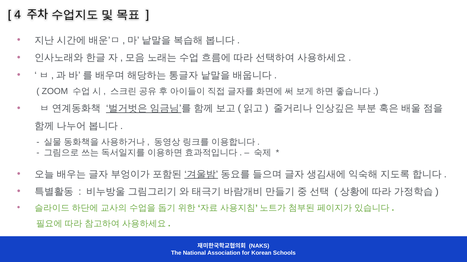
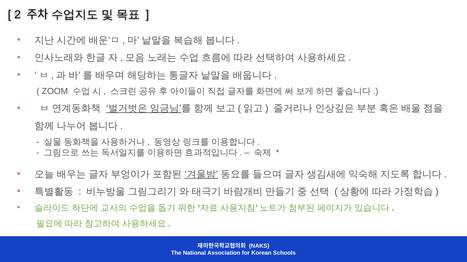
4: 4 -> 2
